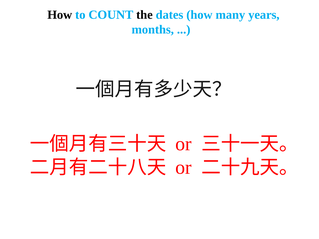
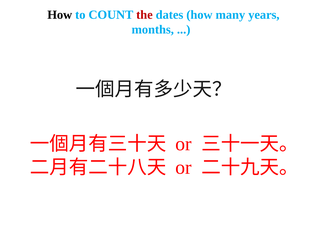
the colour: black -> red
